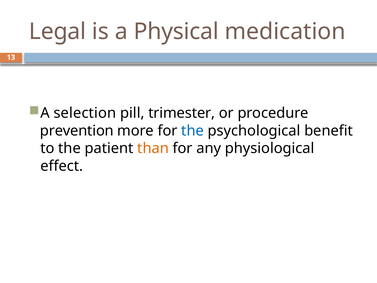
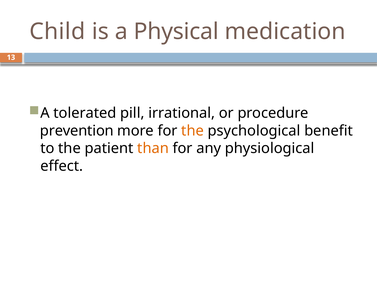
Legal: Legal -> Child
selection: selection -> tolerated
trimester: trimester -> irrational
the at (193, 131) colour: blue -> orange
